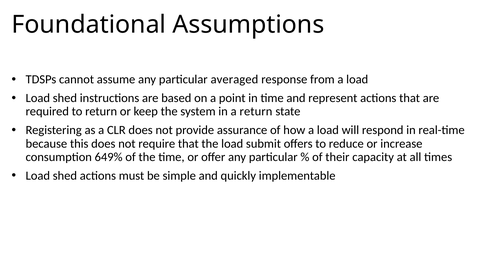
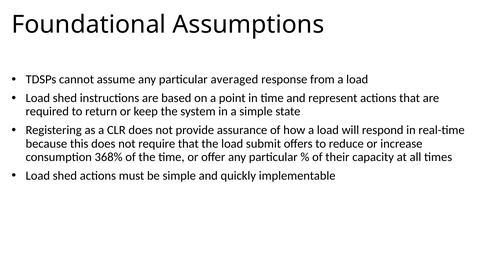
a return: return -> simple
649%: 649% -> 368%
